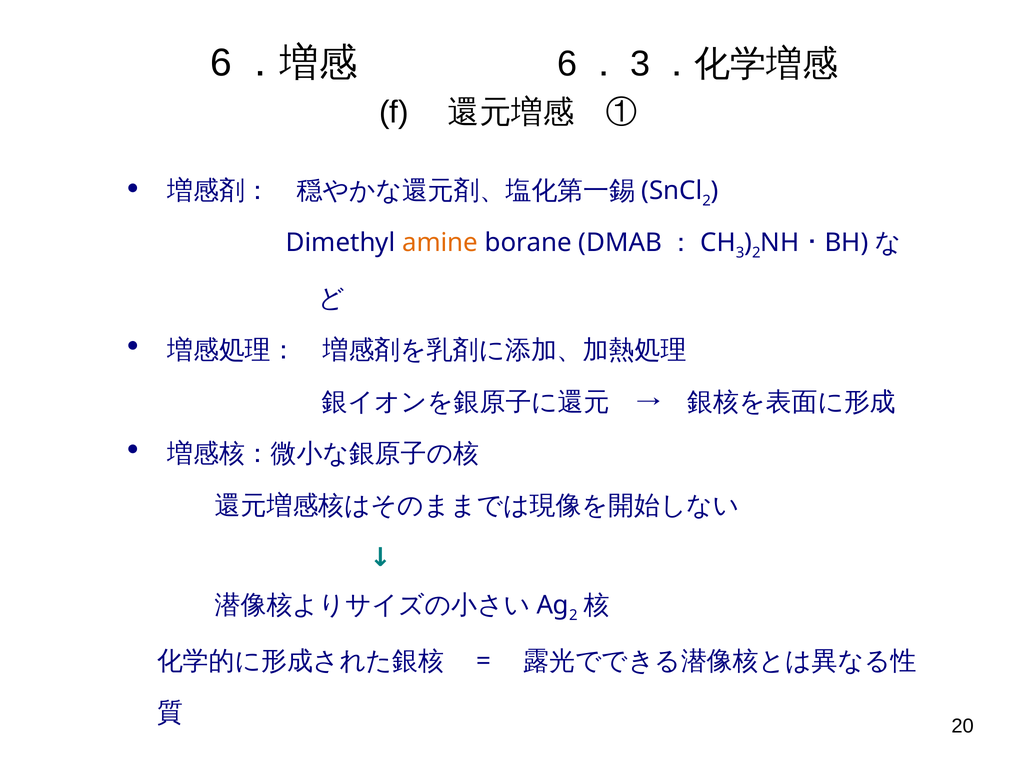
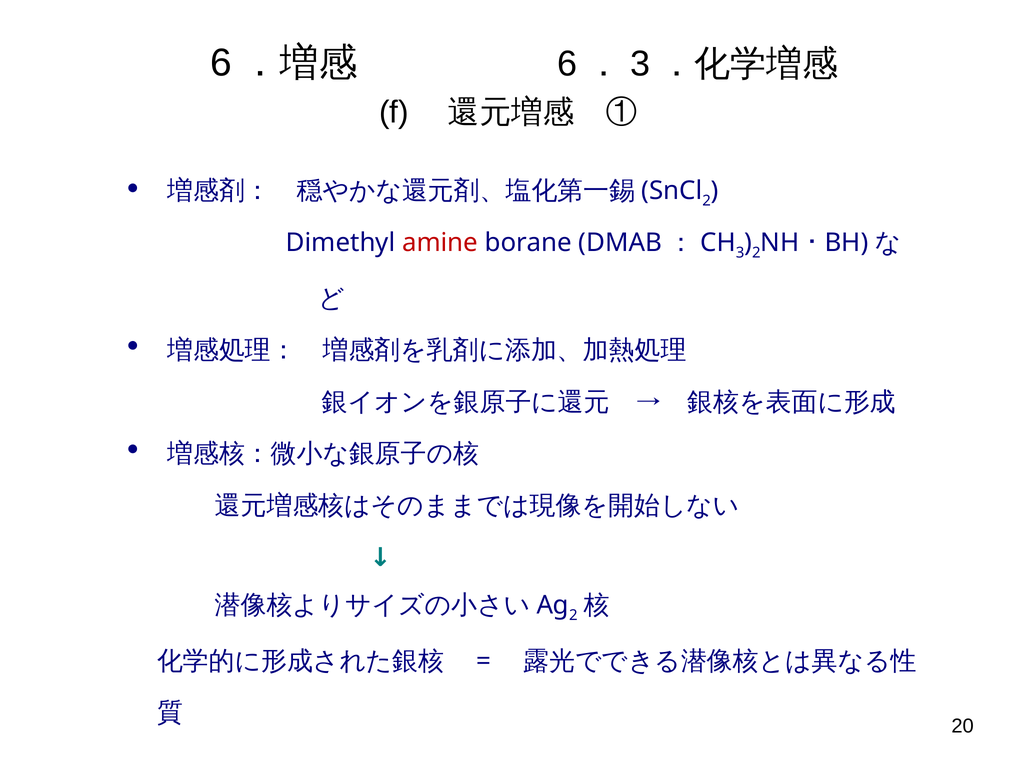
amine colour: orange -> red
